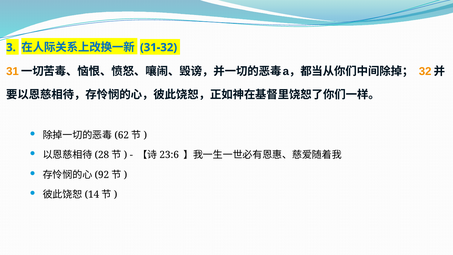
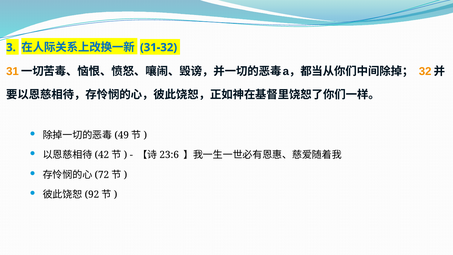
62: 62 -> 49
28: 28 -> 42
92: 92 -> 72
14: 14 -> 92
